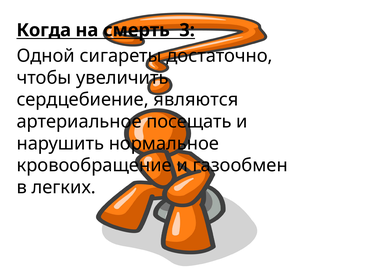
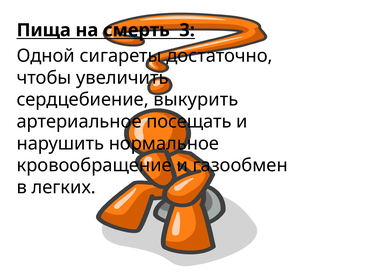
Когда: Когда -> Пища
являются: являются -> выкурить
